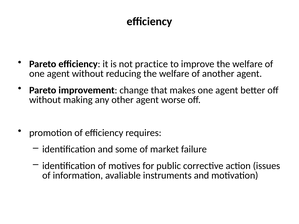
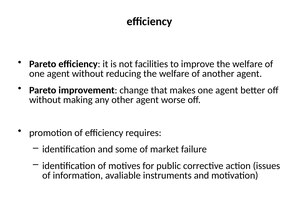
practice: practice -> facilities
